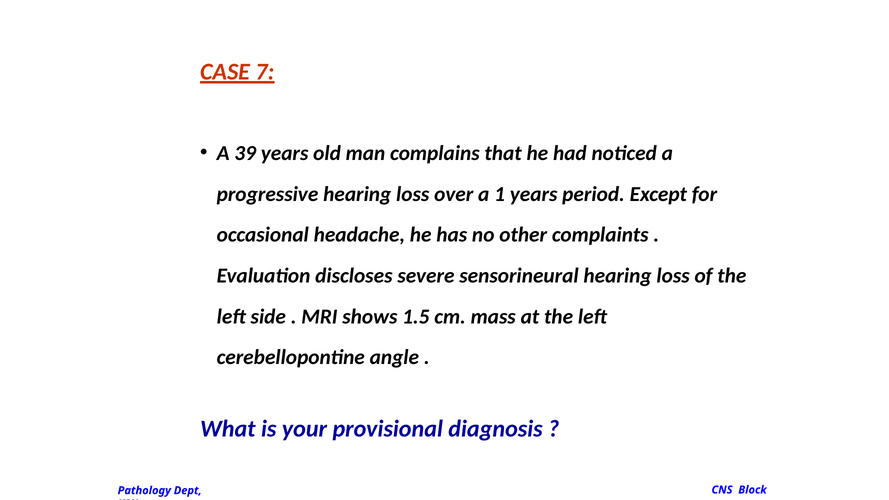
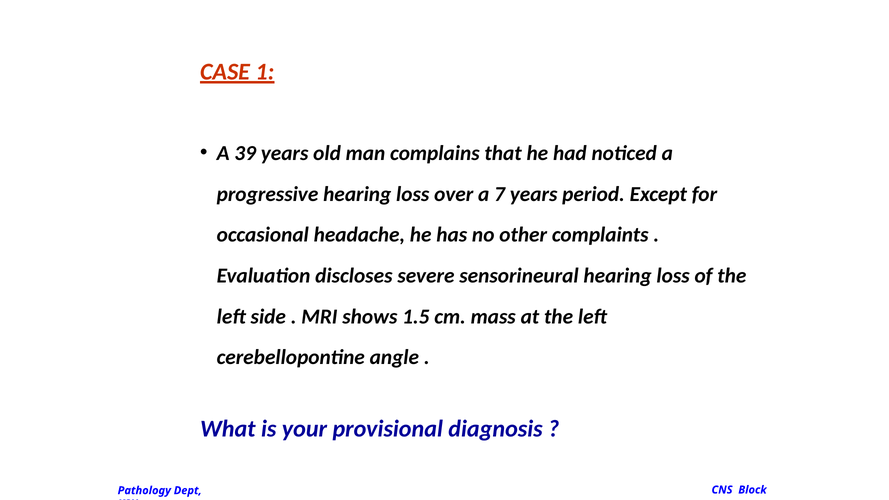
7: 7 -> 1
1: 1 -> 7
